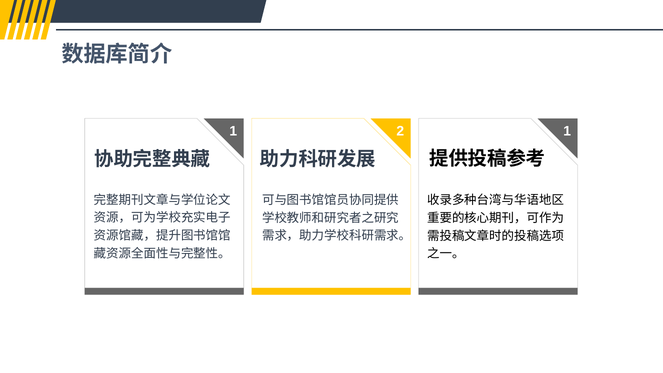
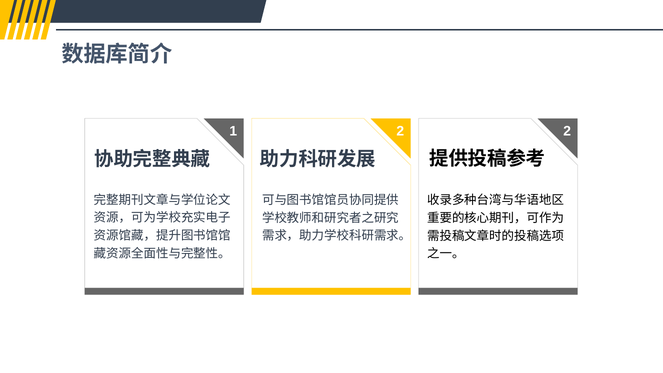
1 1: 1 -> 2
